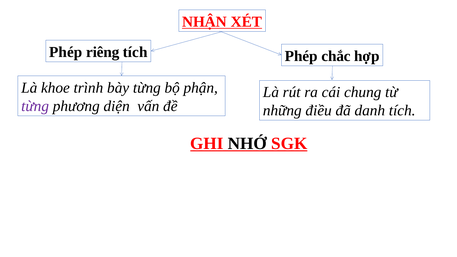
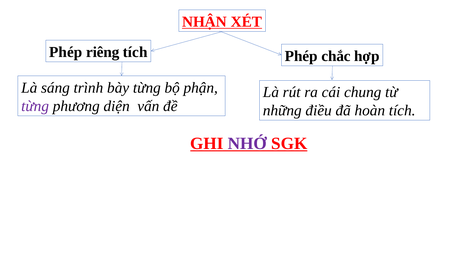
khoe: khoe -> sáng
danh: danh -> hoàn
NHỚ colour: black -> purple
